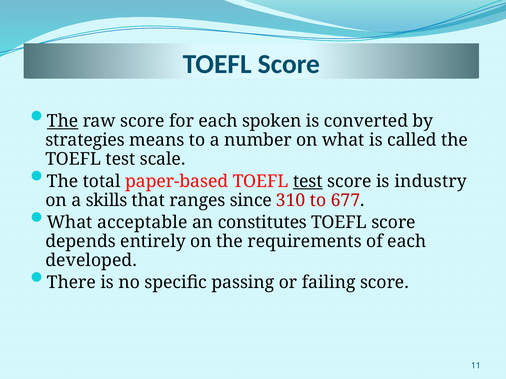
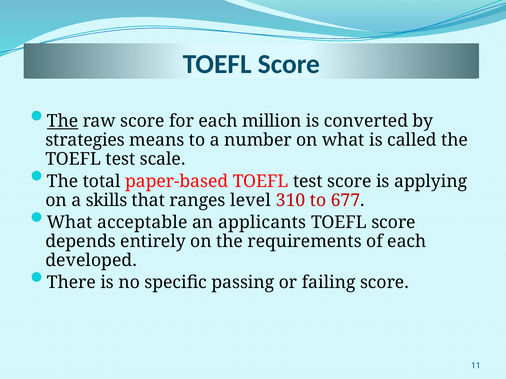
spoken: spoken -> million
test at (308, 182) underline: present -> none
industry: industry -> applying
since: since -> level
constitutes: constitutes -> applicants
